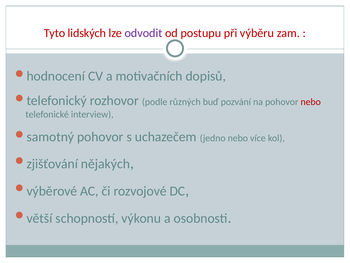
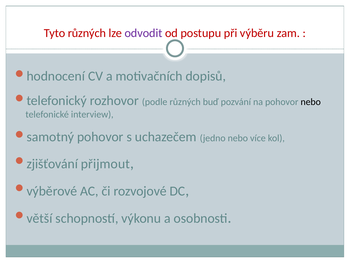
Tyto lidských: lidských -> různých
nebo at (311, 102) colour: red -> black
nějakých: nějakých -> přijmout
